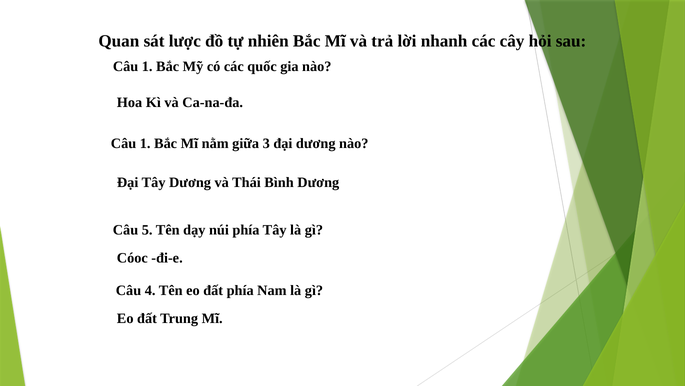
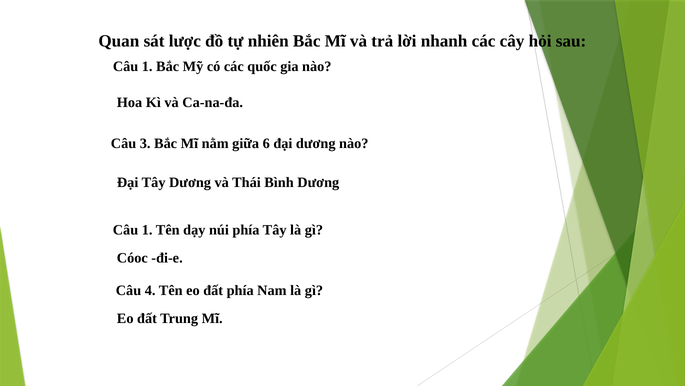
1 at (145, 143): 1 -> 3
3: 3 -> 6
5 at (147, 230): 5 -> 1
